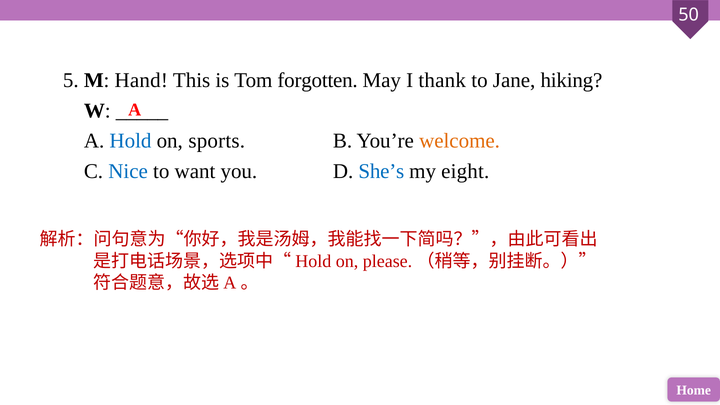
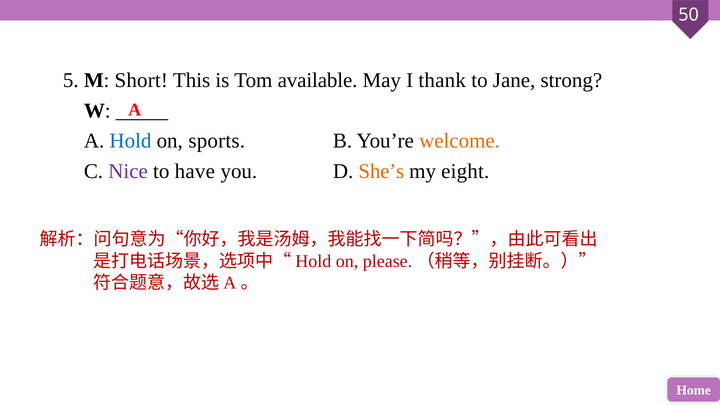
Hand: Hand -> Short
forgotten: forgotten -> available
hiking: hiking -> strong
Nice colour: blue -> purple
want: want -> have
She’s colour: blue -> orange
